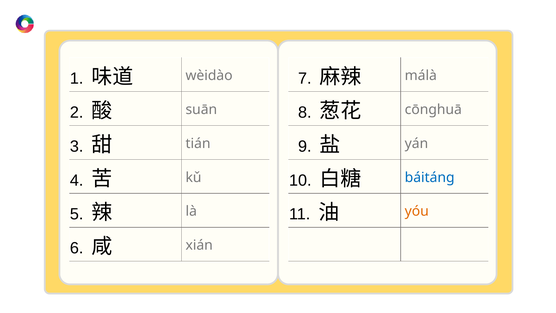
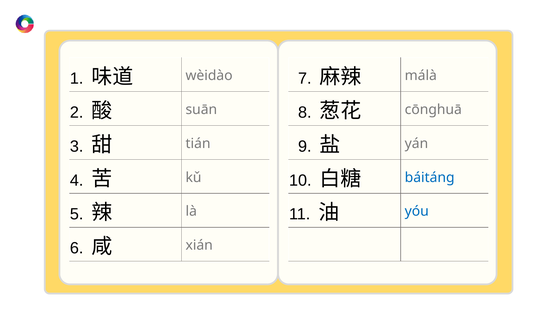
yóu colour: orange -> blue
